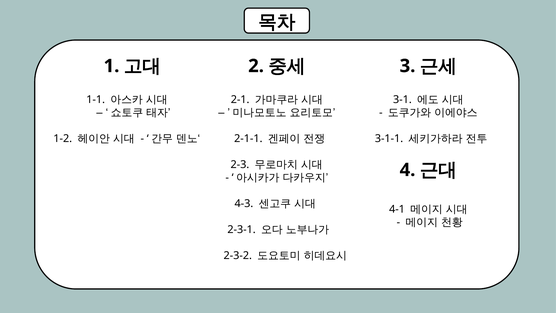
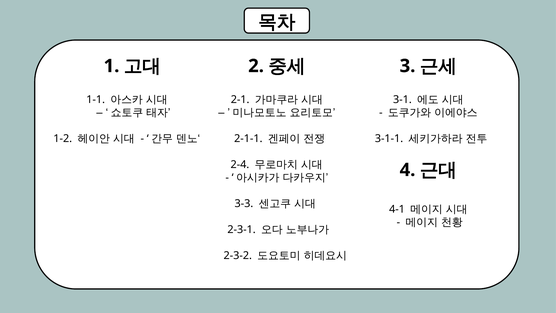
2-3: 2-3 -> 2-4
4-3: 4-3 -> 3-3
